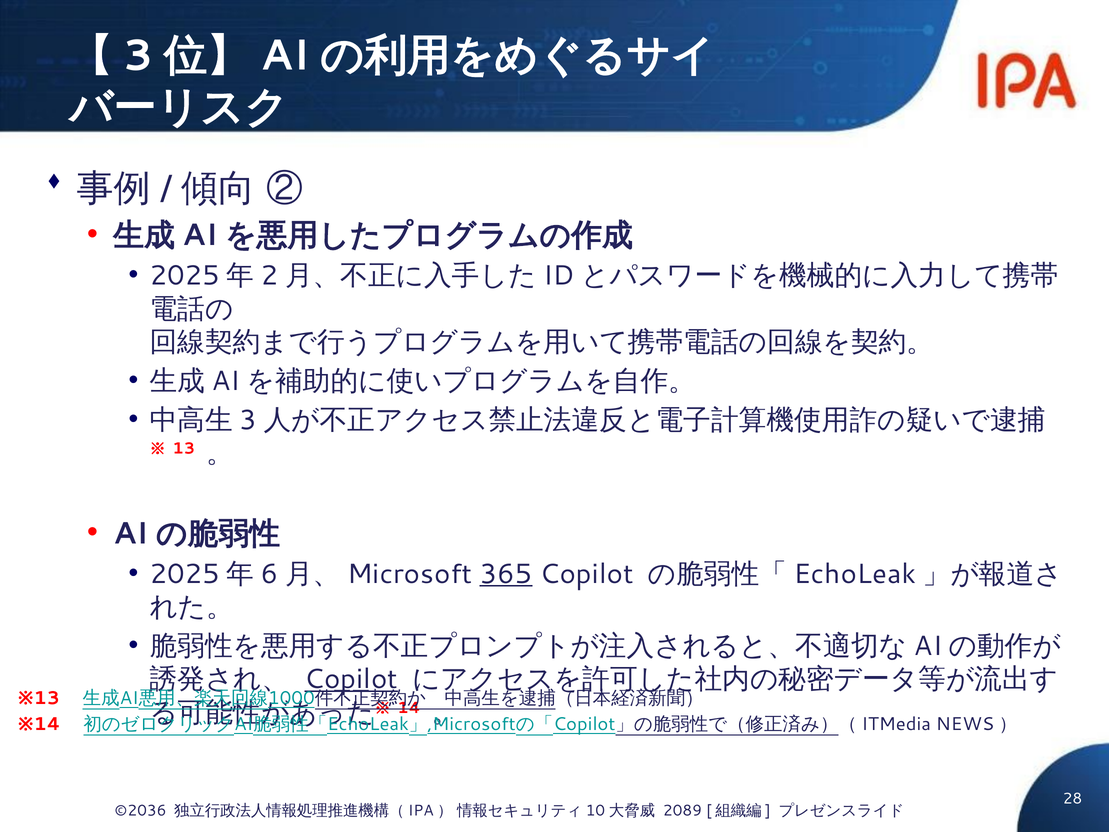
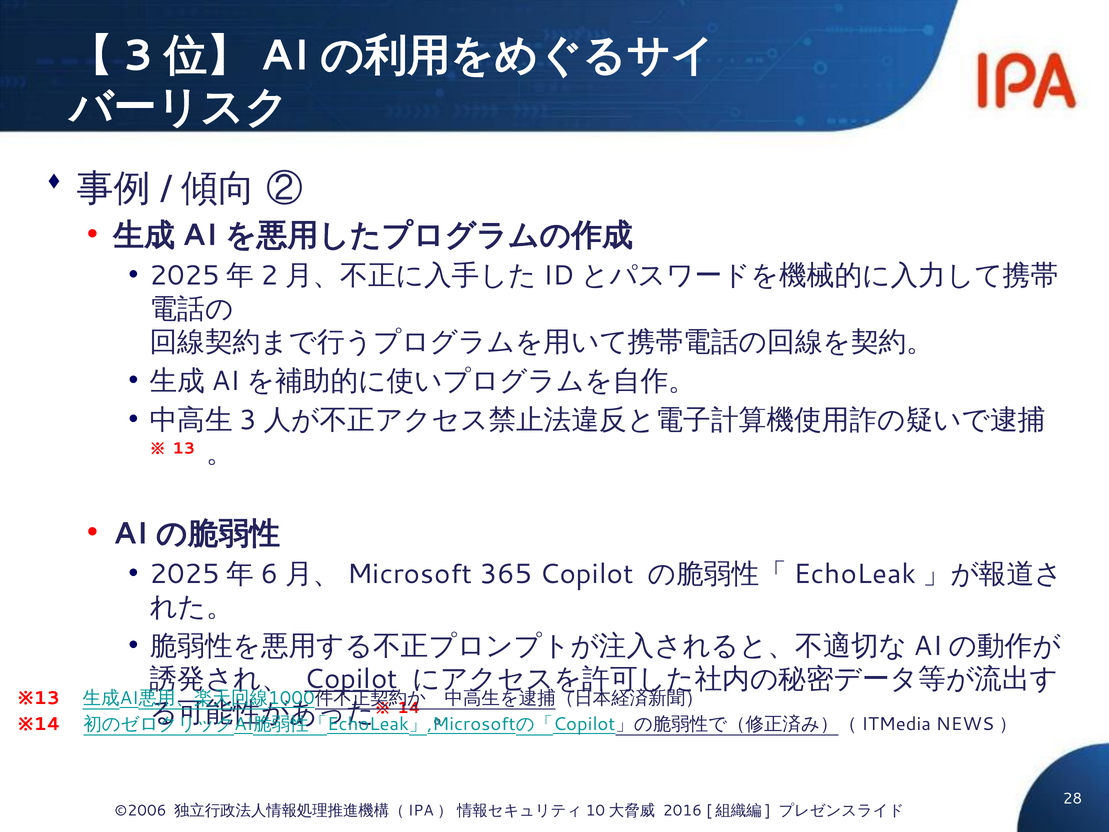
365 underline: present -> none
©2036: ©2036 -> ©2006
2089: 2089 -> 2016
